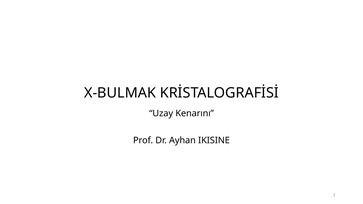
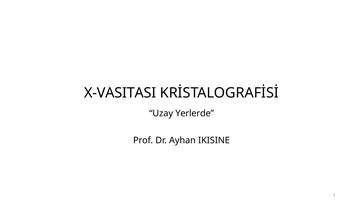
X-BULMAK: X-BULMAK -> X-VASITASI
Kenarını: Kenarını -> Yerlerde
